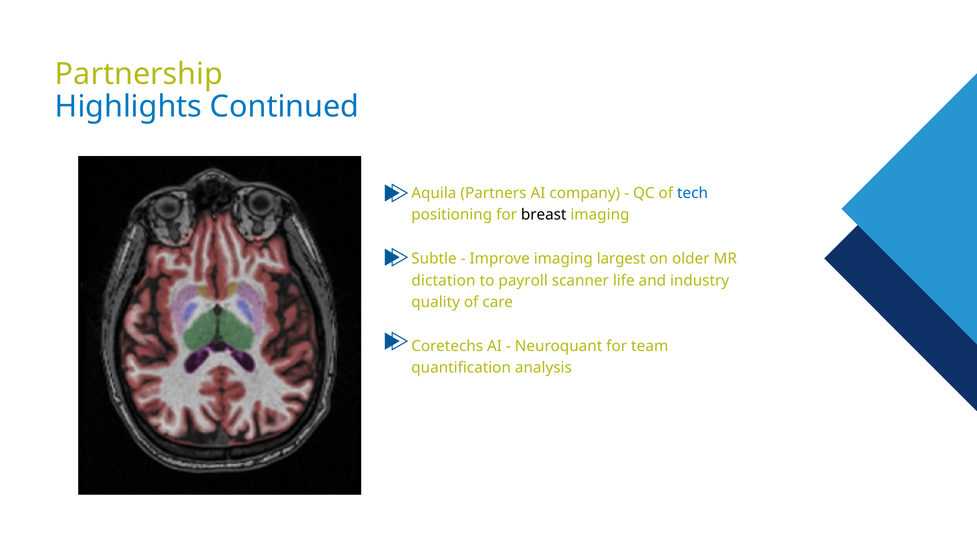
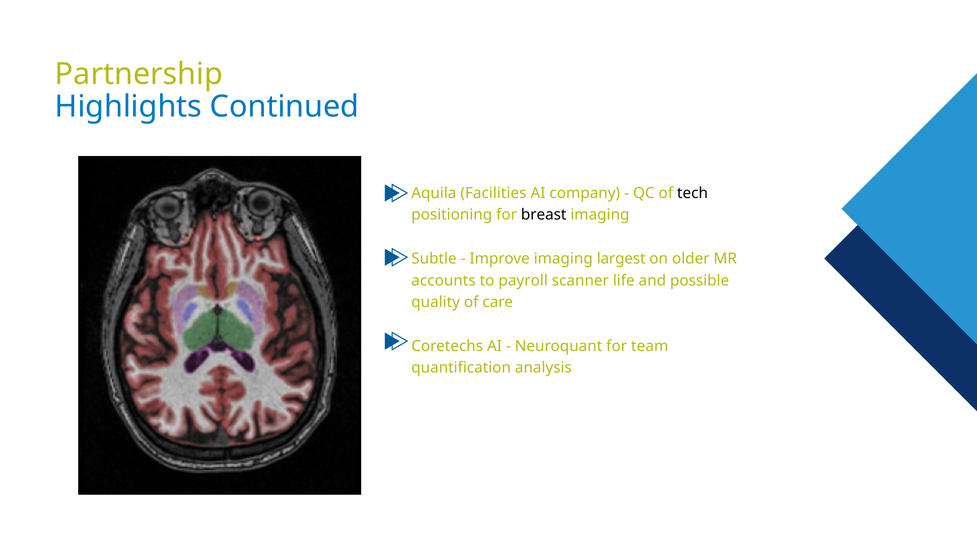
Partners: Partners -> Facilities
tech colour: blue -> black
dictation: dictation -> accounts
industry: industry -> possible
